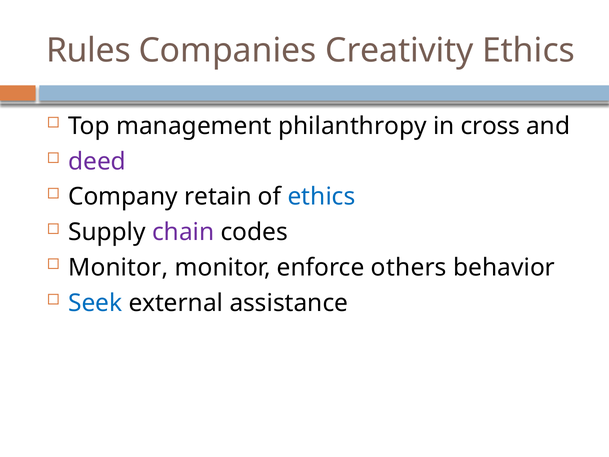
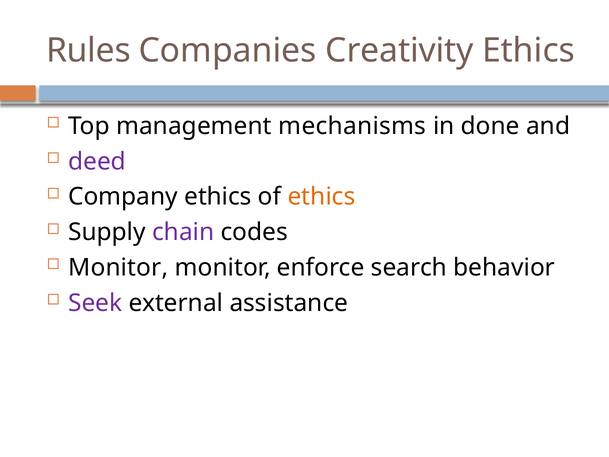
philanthropy: philanthropy -> mechanisms
cross: cross -> done
Company retain: retain -> ethics
ethics at (322, 197) colour: blue -> orange
others: others -> search
Seek colour: blue -> purple
